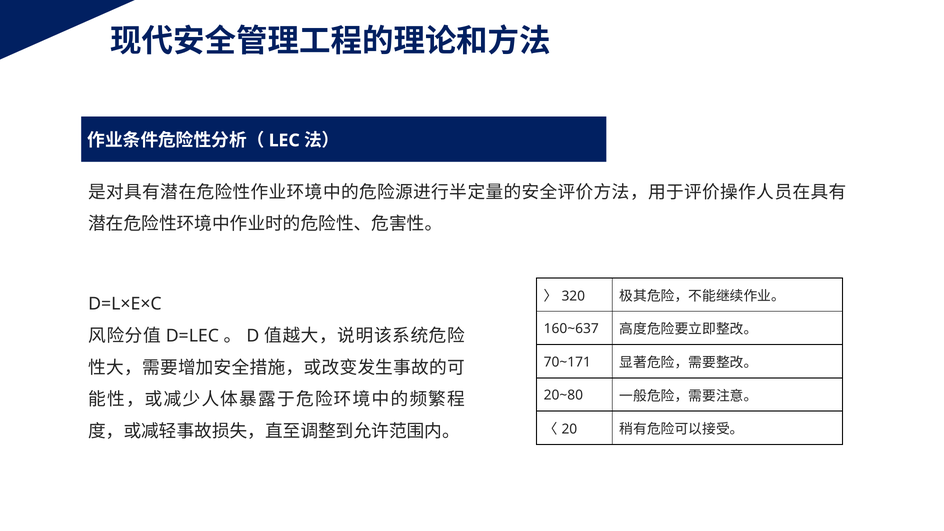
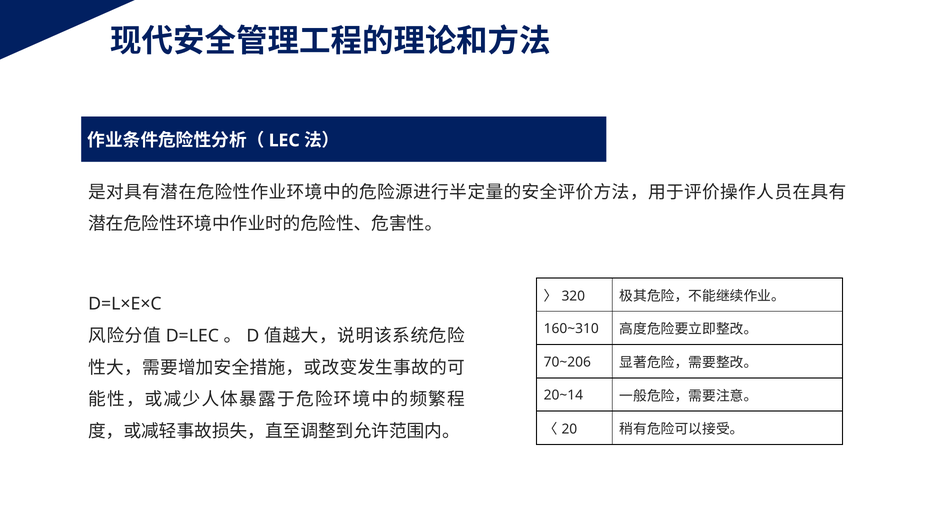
160~637: 160~637 -> 160~310
70~171: 70~171 -> 70~206
20~80: 20~80 -> 20~14
